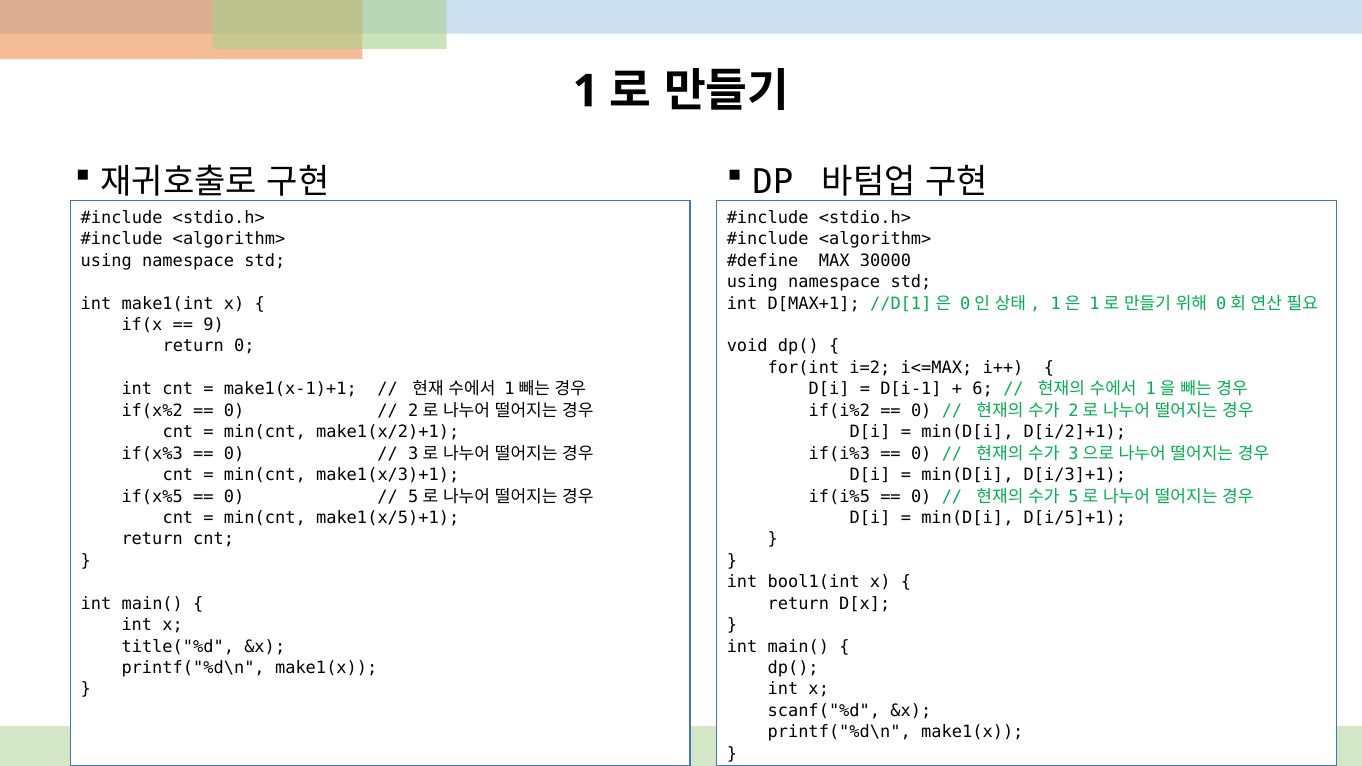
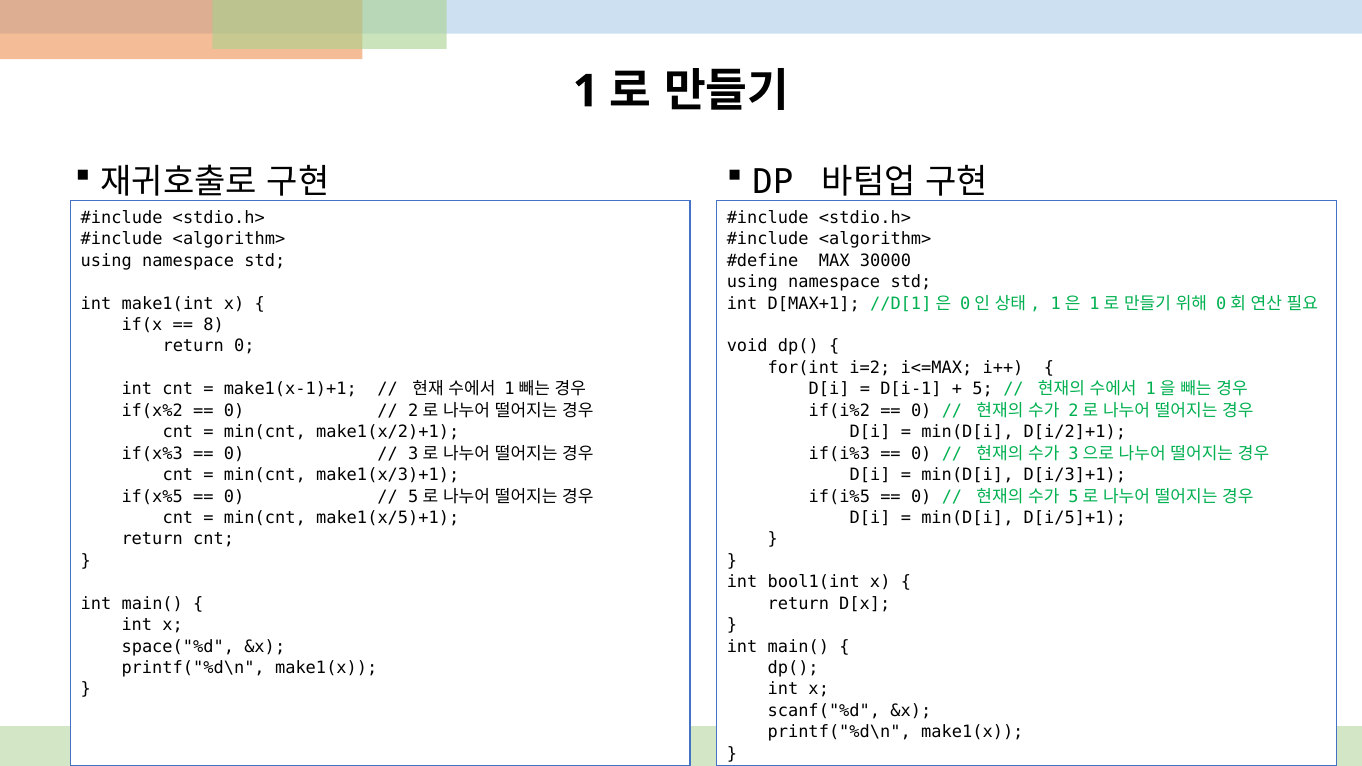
9: 9 -> 8
6 at (983, 389): 6 -> 5
title("%d: title("%d -> space("%d
